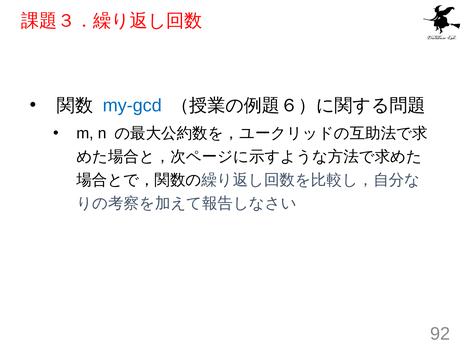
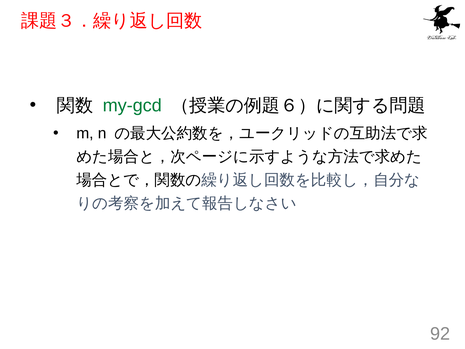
my-gcd colour: blue -> green
